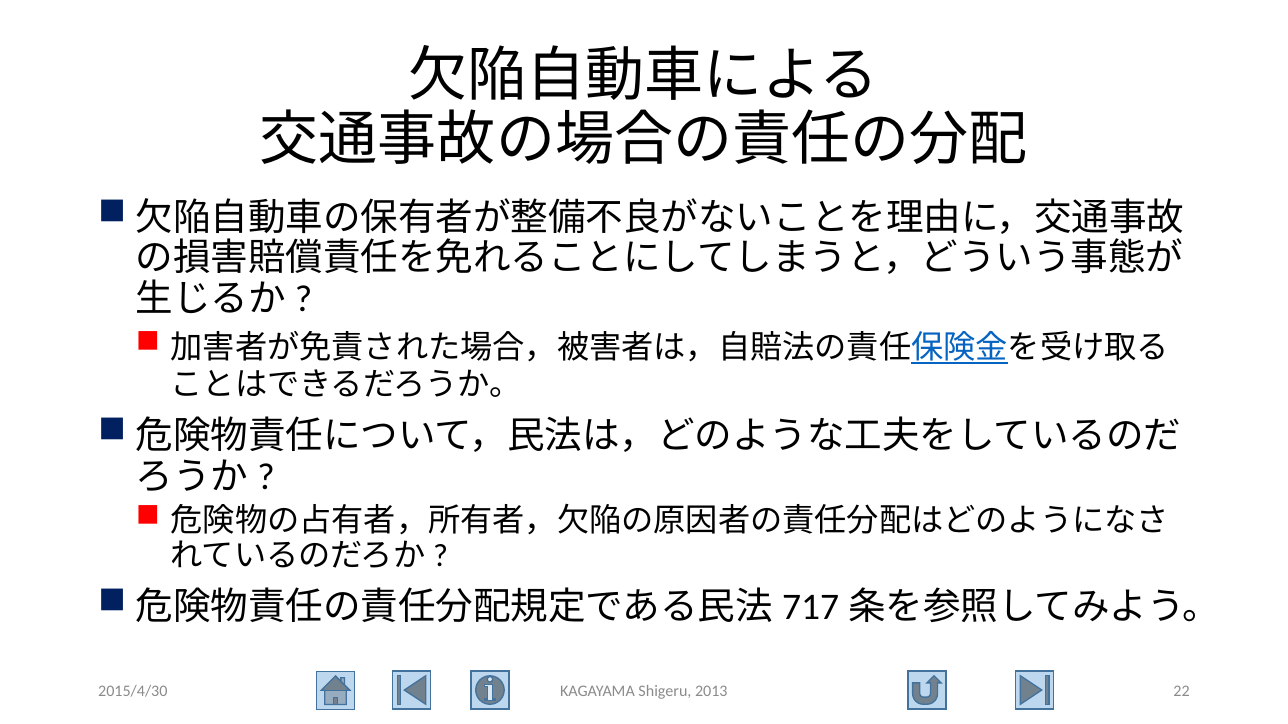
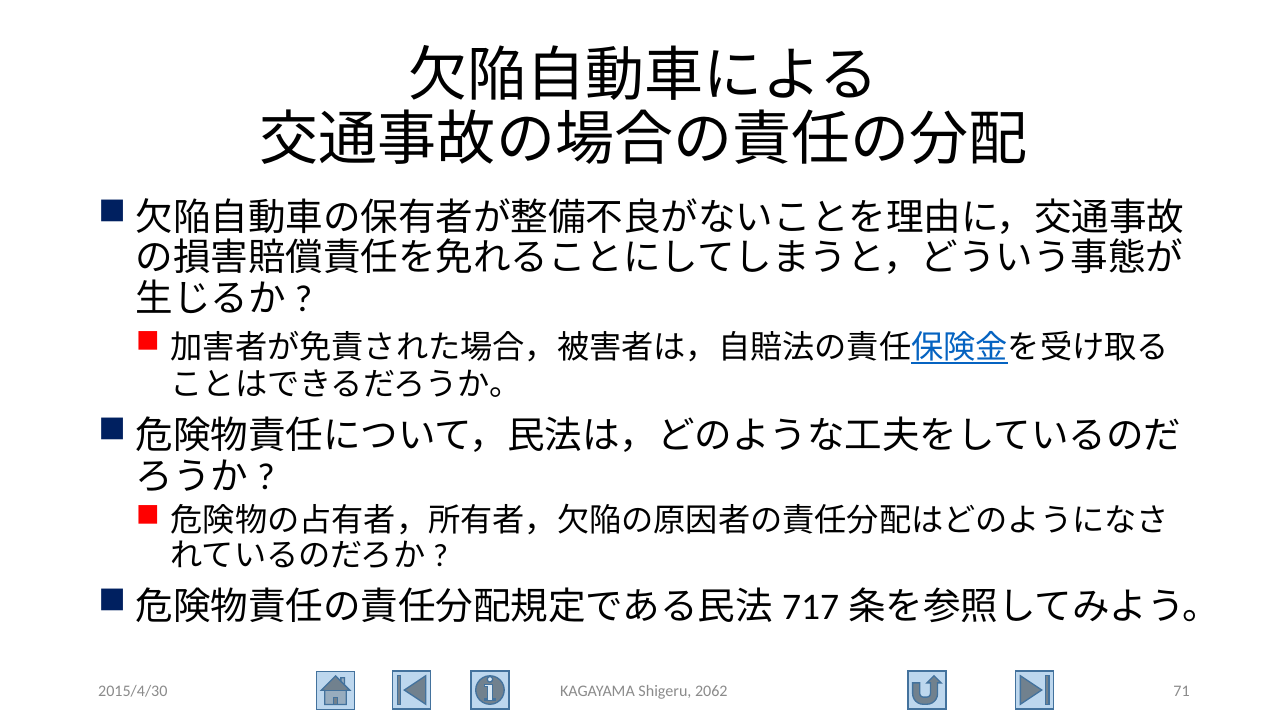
2013: 2013 -> 2062
22: 22 -> 71
